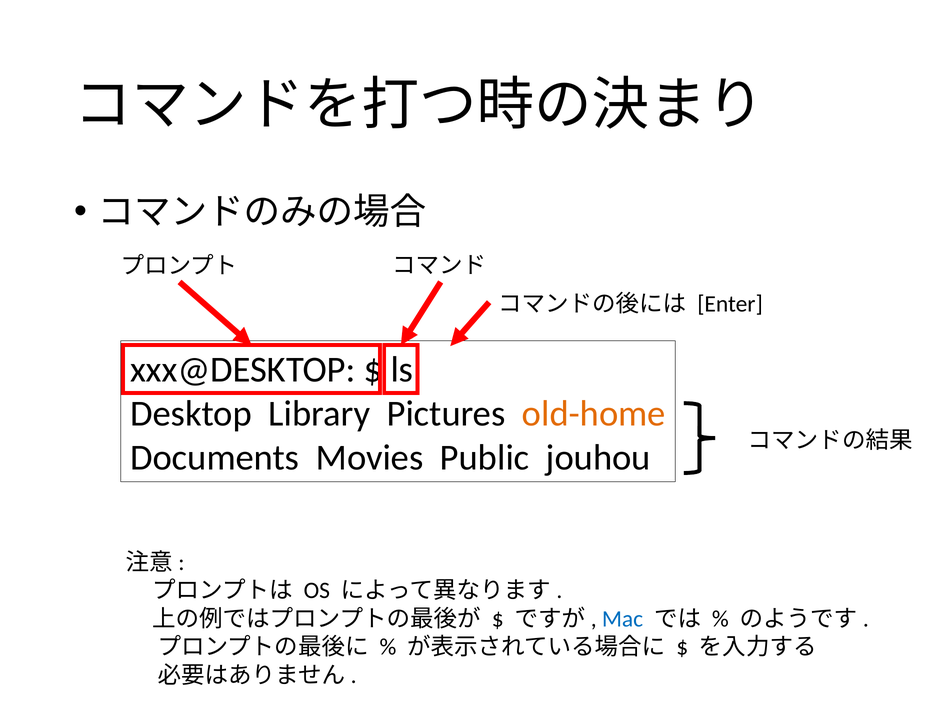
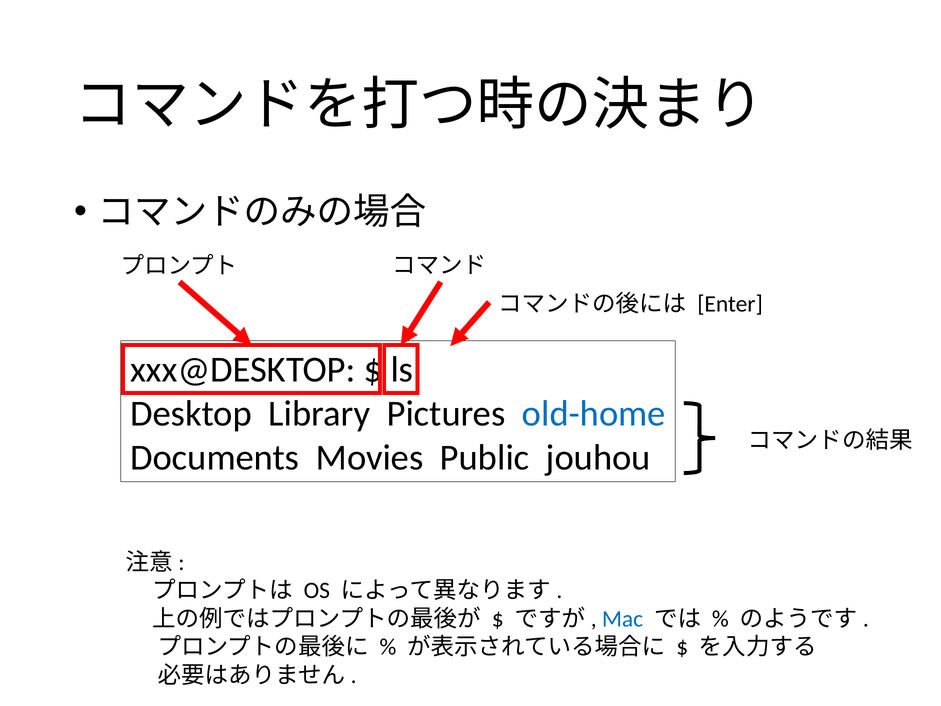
old-home colour: orange -> blue
